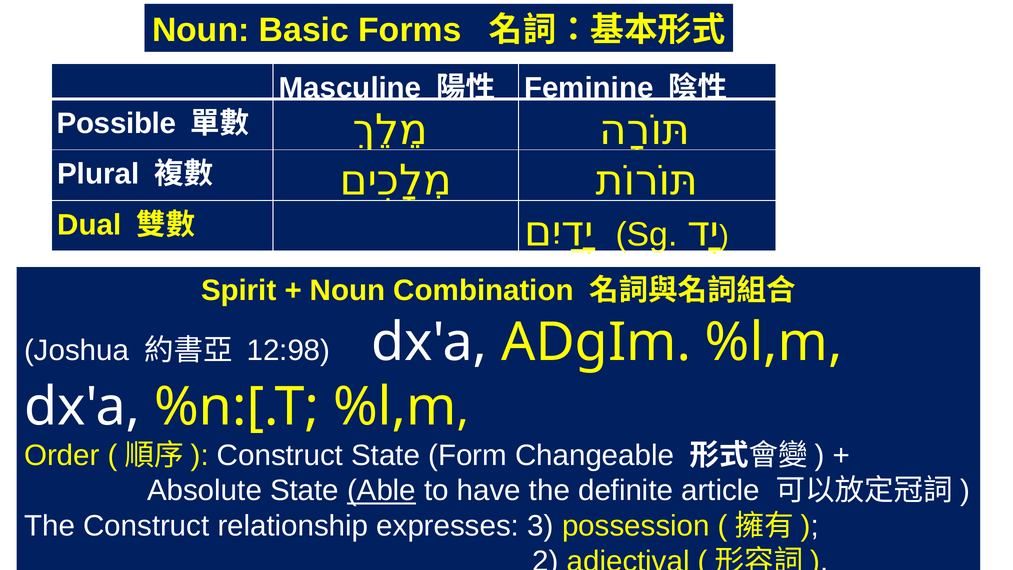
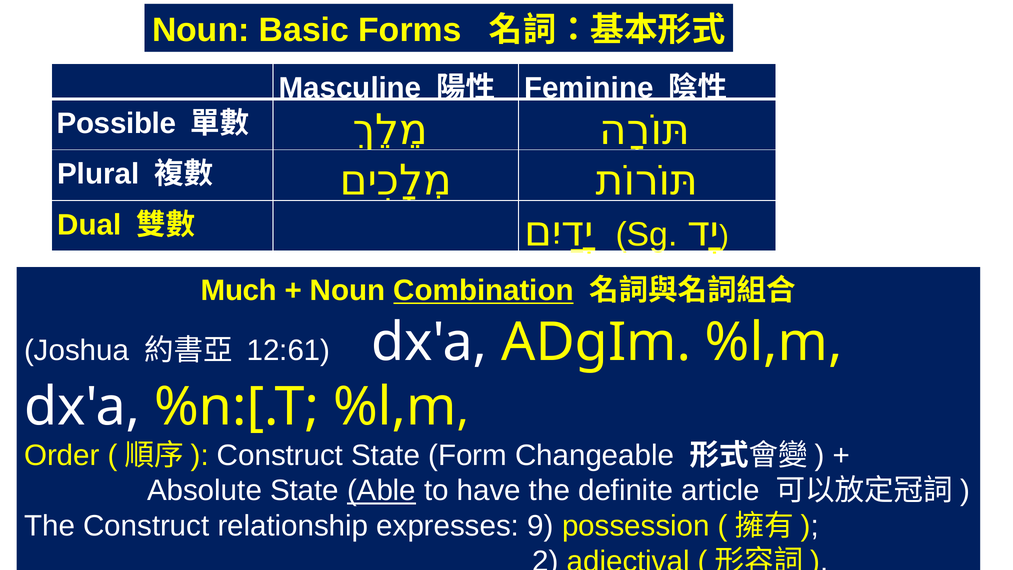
Spirit: Spirit -> Much
Combination underline: none -> present
12:98: 12:98 -> 12:61
3: 3 -> 9
